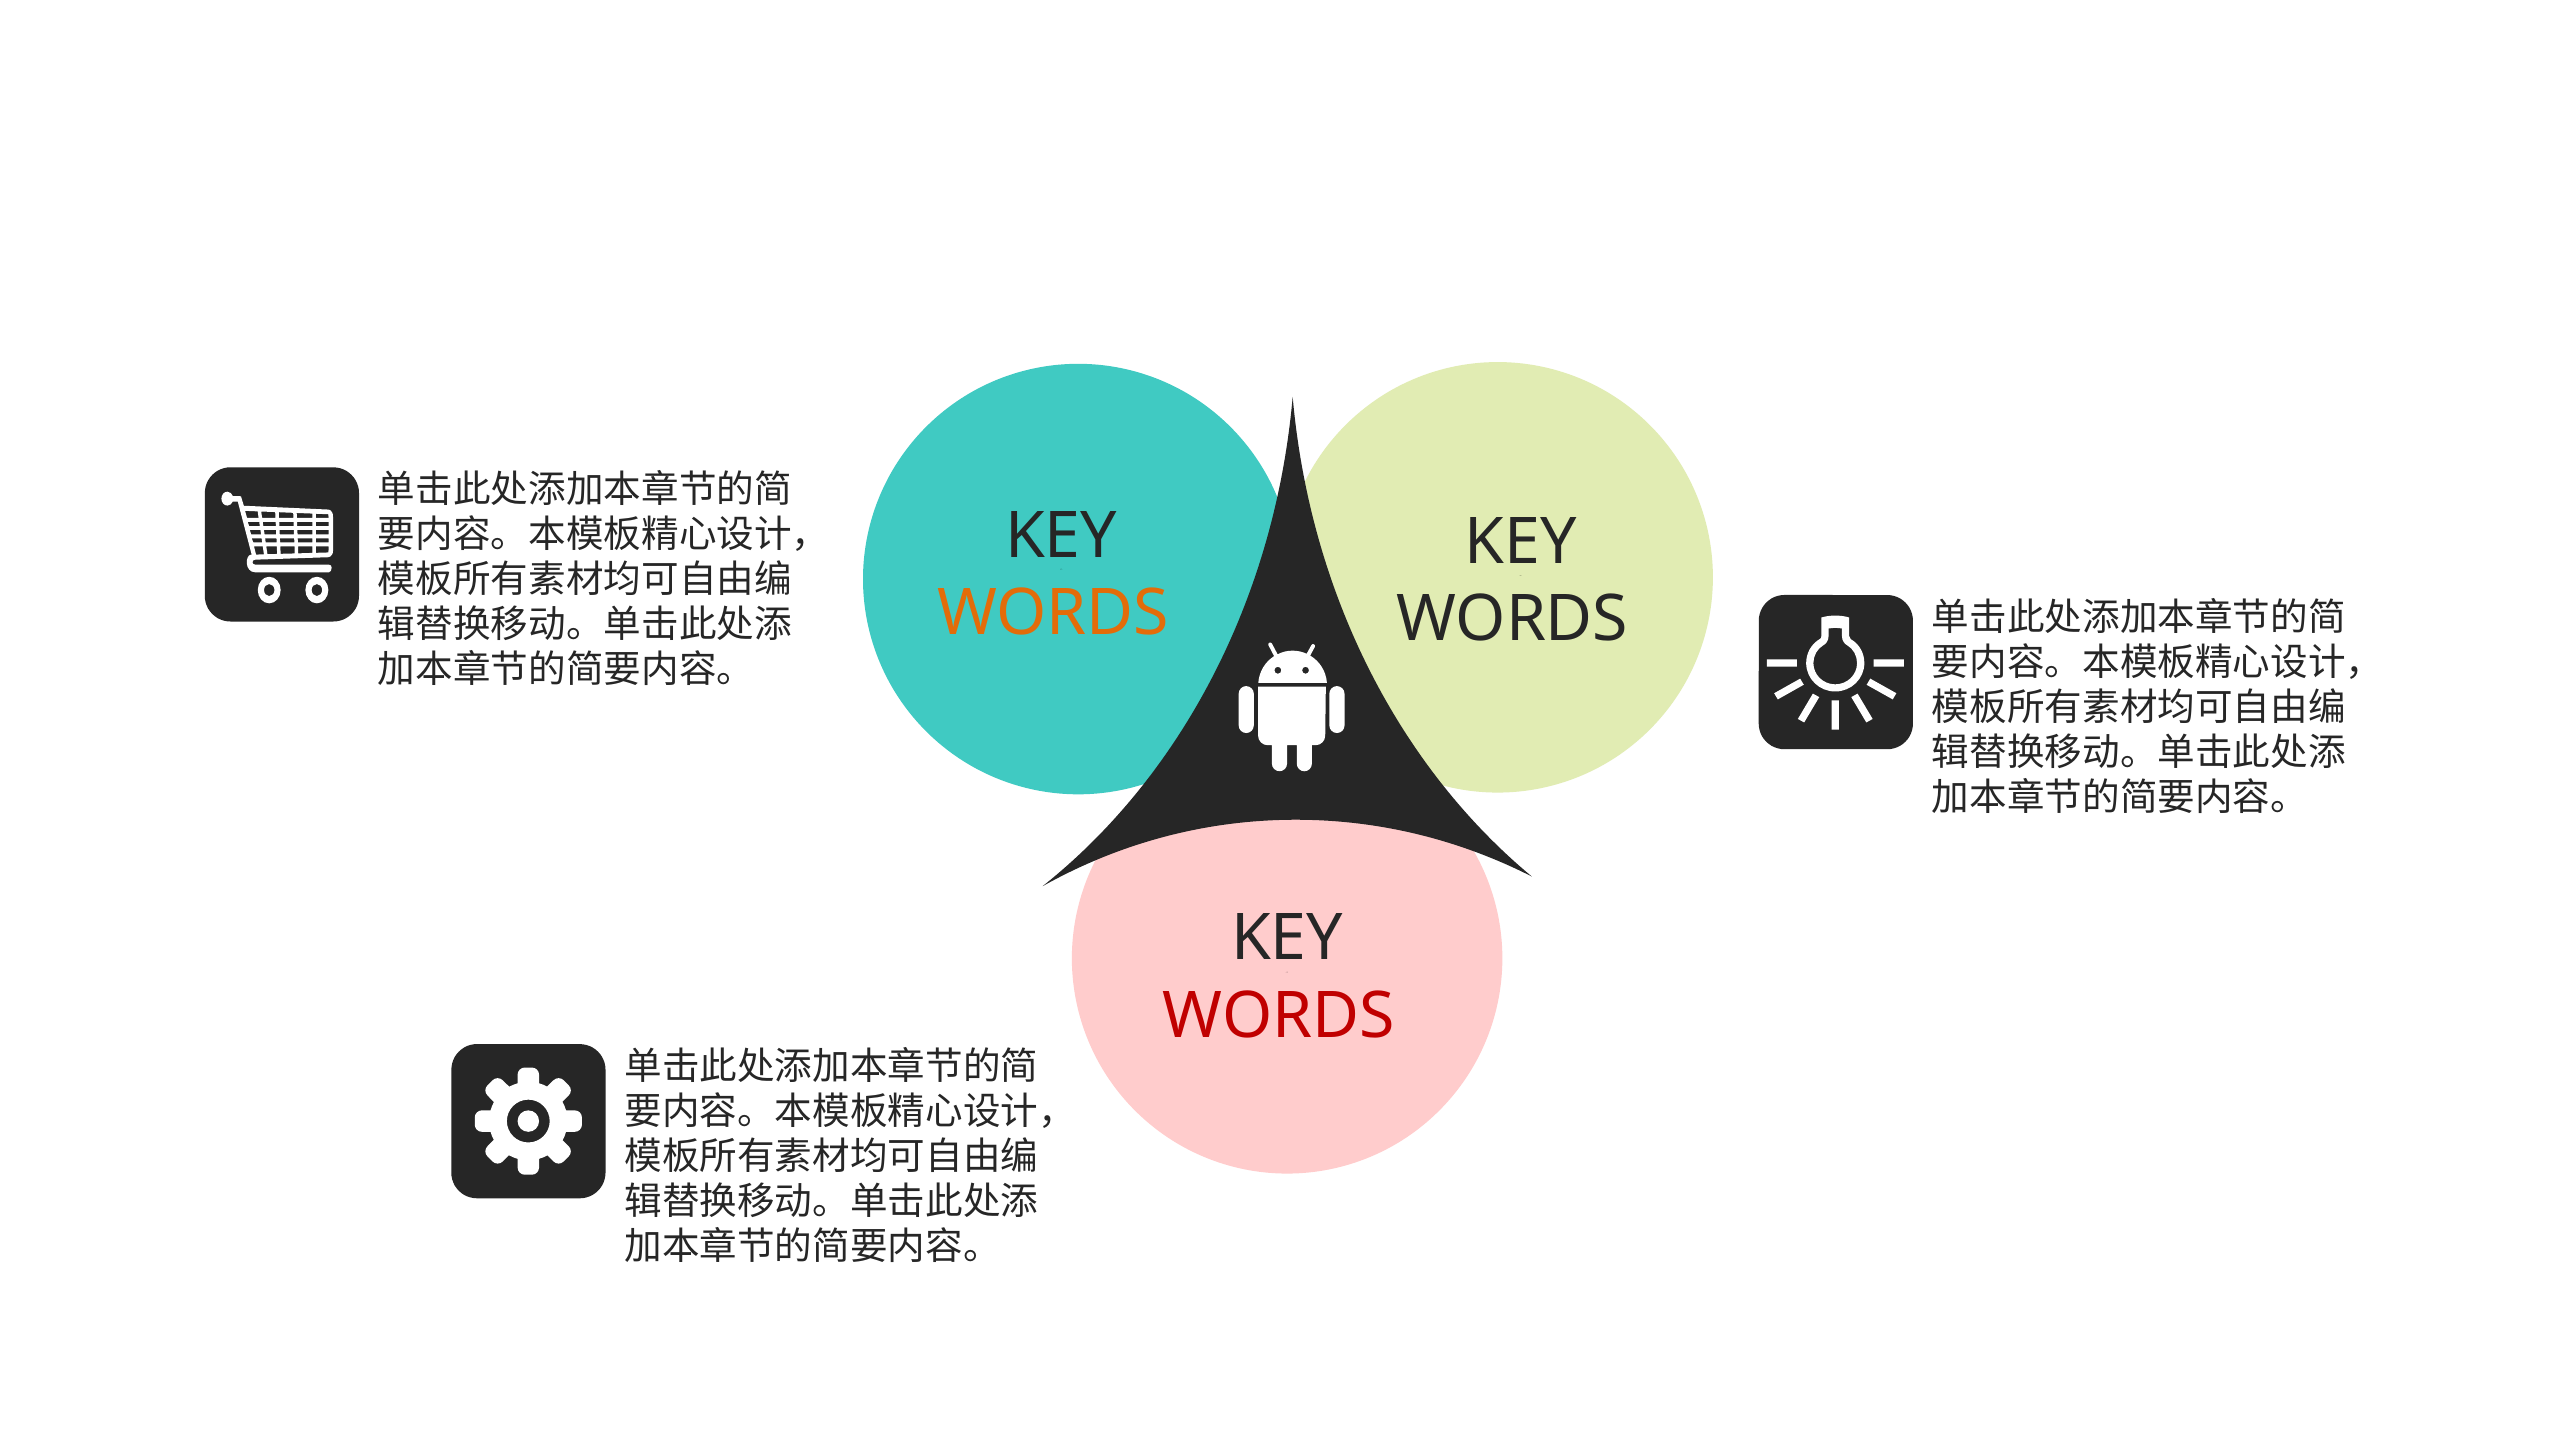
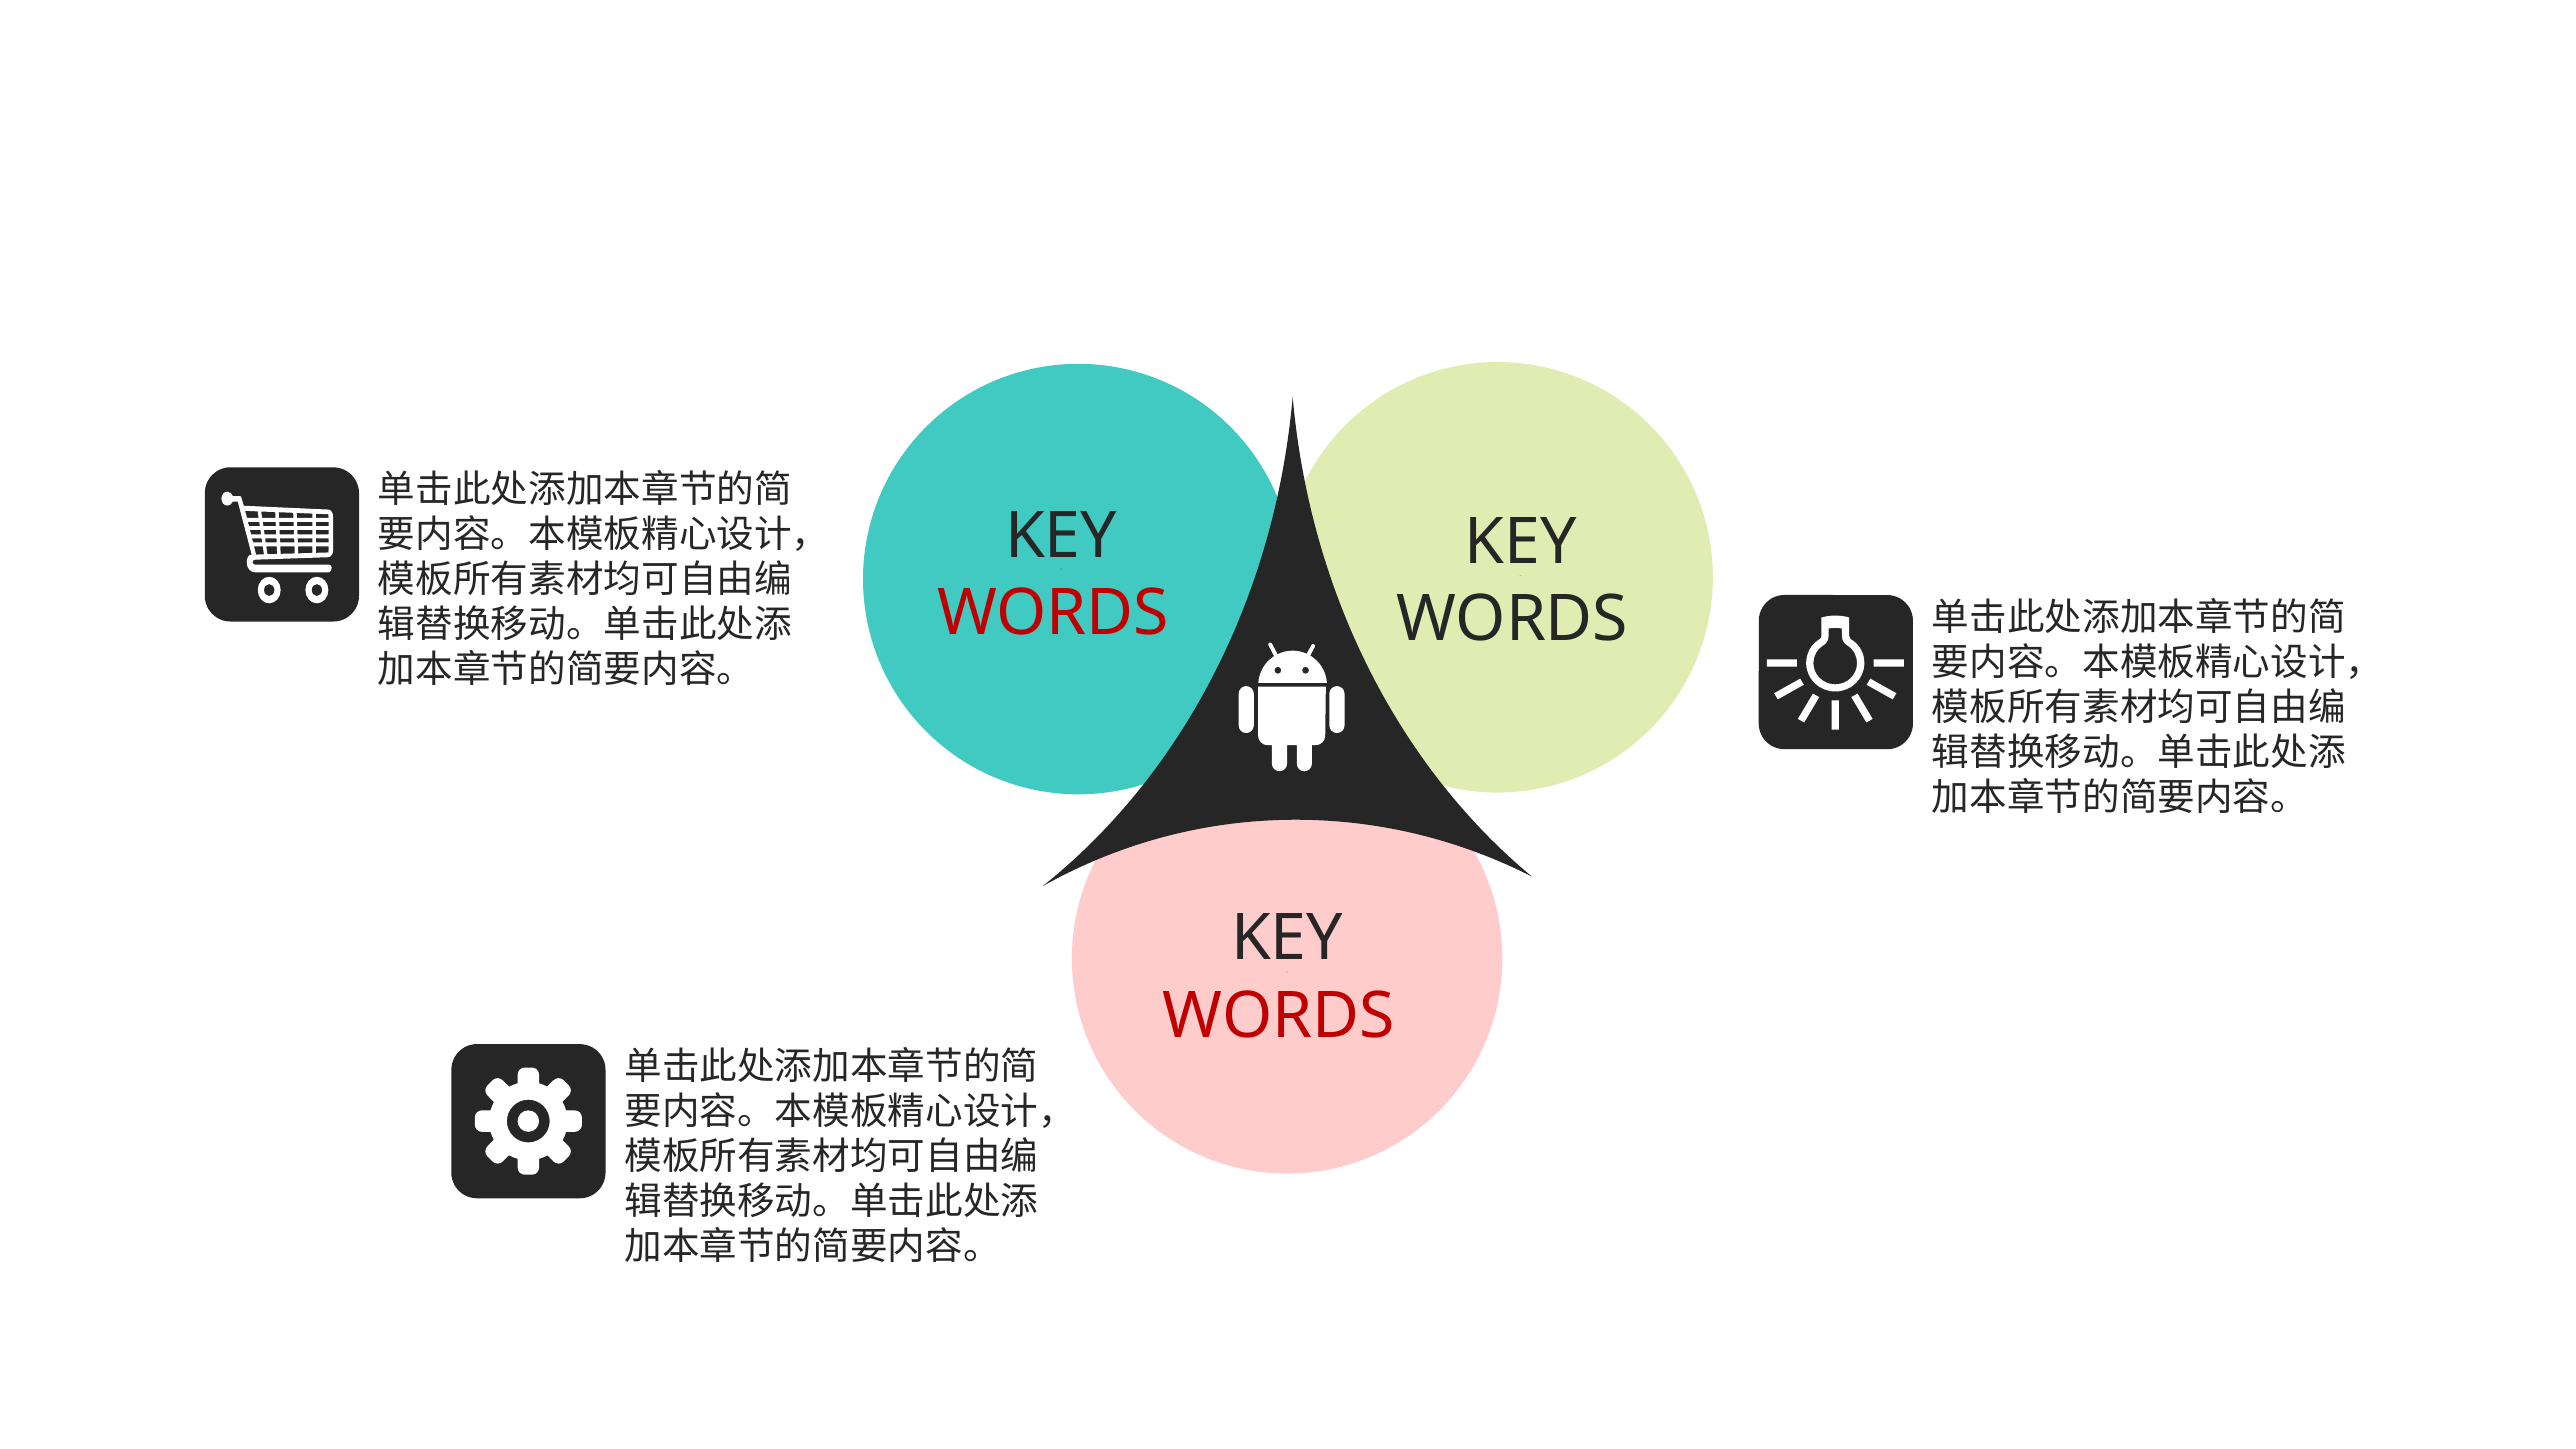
WORDS at (1053, 613) colour: orange -> red
